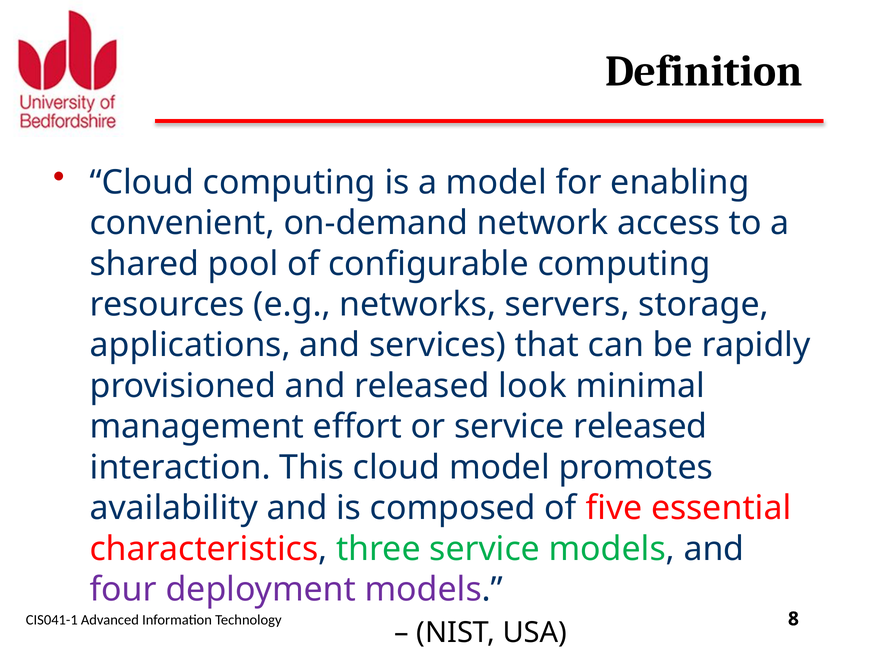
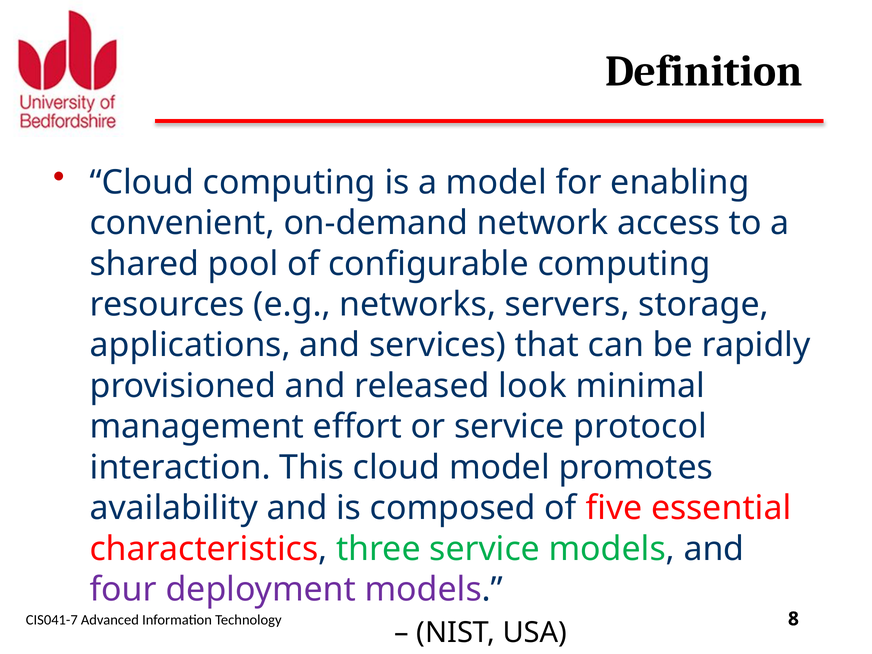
service released: released -> protocol
CIS041-1: CIS041-1 -> CIS041-7
